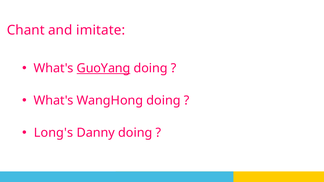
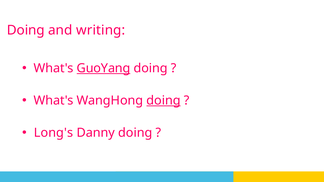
Chant at (26, 30): Chant -> Doing
imitate: imitate -> writing
doing at (163, 101) underline: none -> present
